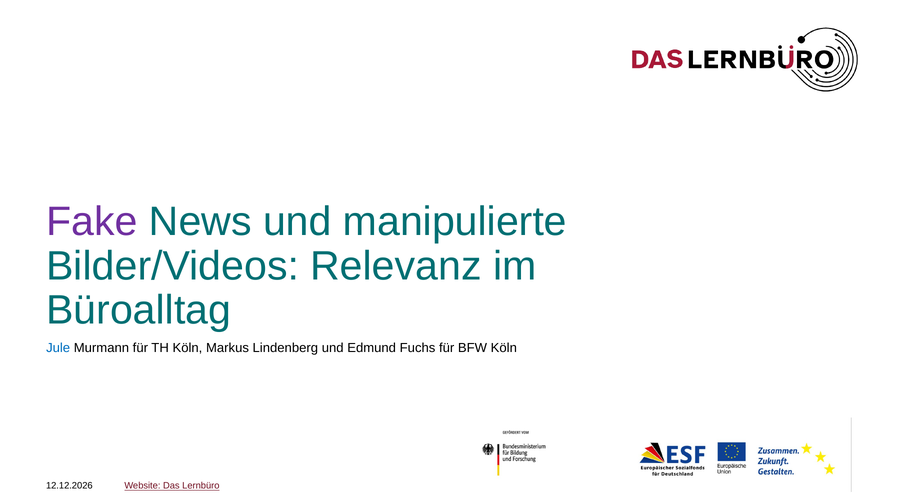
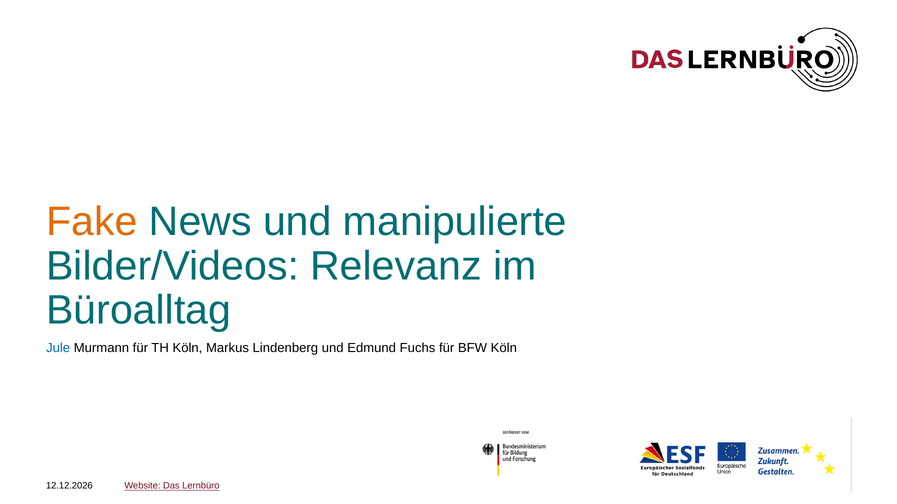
Fake colour: purple -> orange
